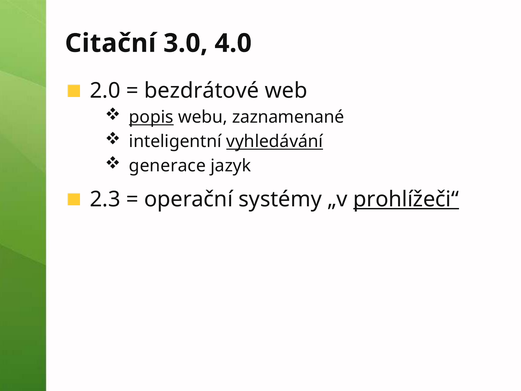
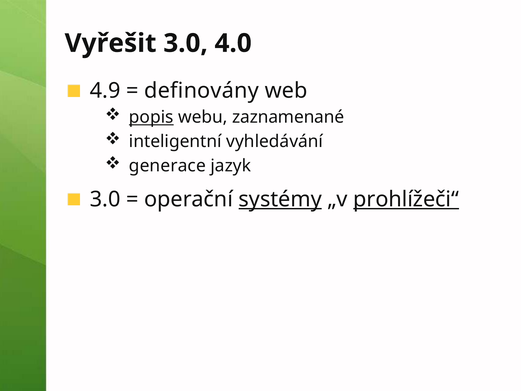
Citační: Citační -> Vyřešit
2.0: 2.0 -> 4.9
bezdrátové: bezdrátové -> definovány
vyhledávání underline: present -> none
2.3 at (105, 199): 2.3 -> 3.0
systémy underline: none -> present
